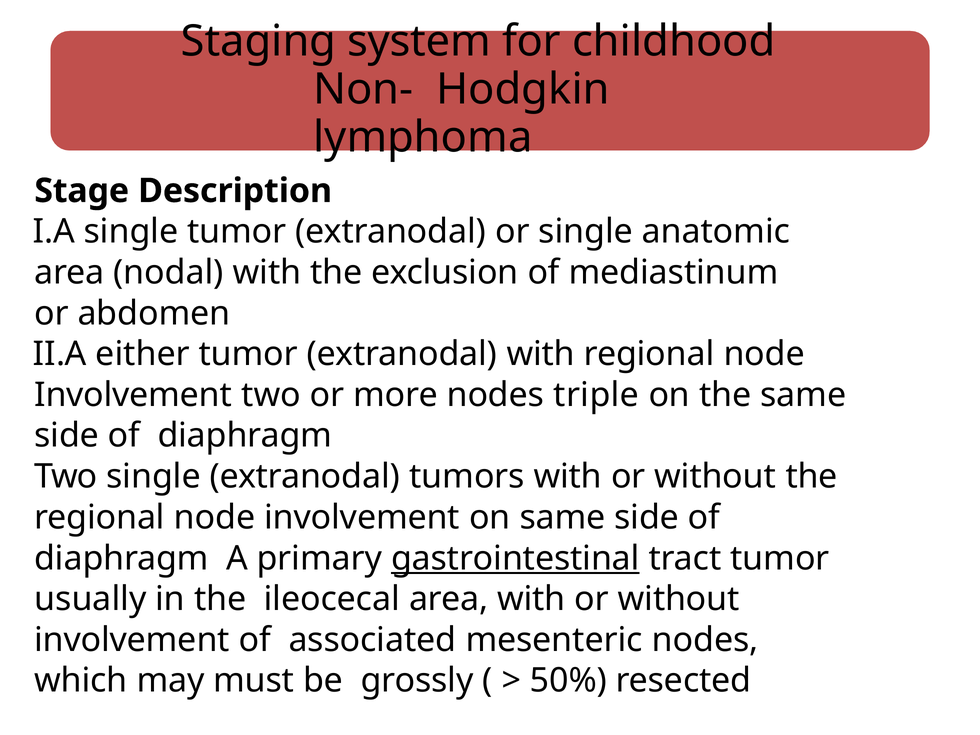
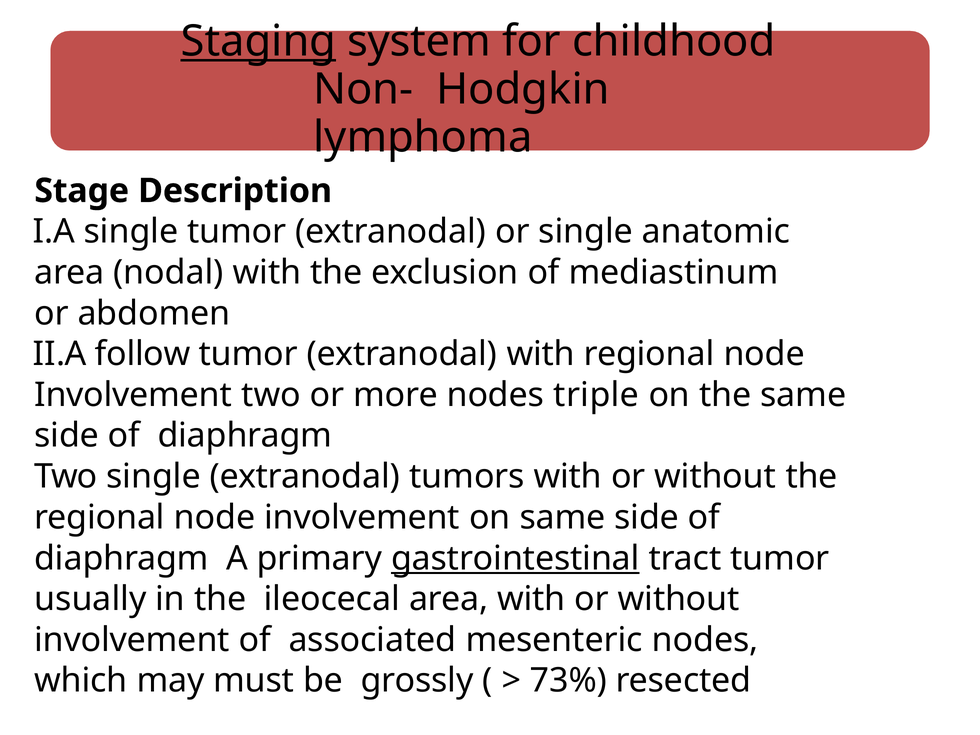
Staging underline: none -> present
either: either -> follow
50%: 50% -> 73%
